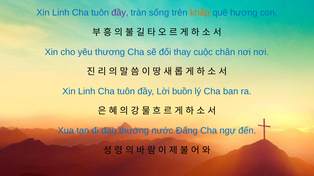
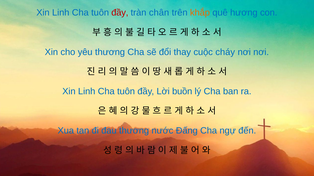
đầy at (120, 13) colour: purple -> red
sống: sống -> chân
chân: chân -> cháy
